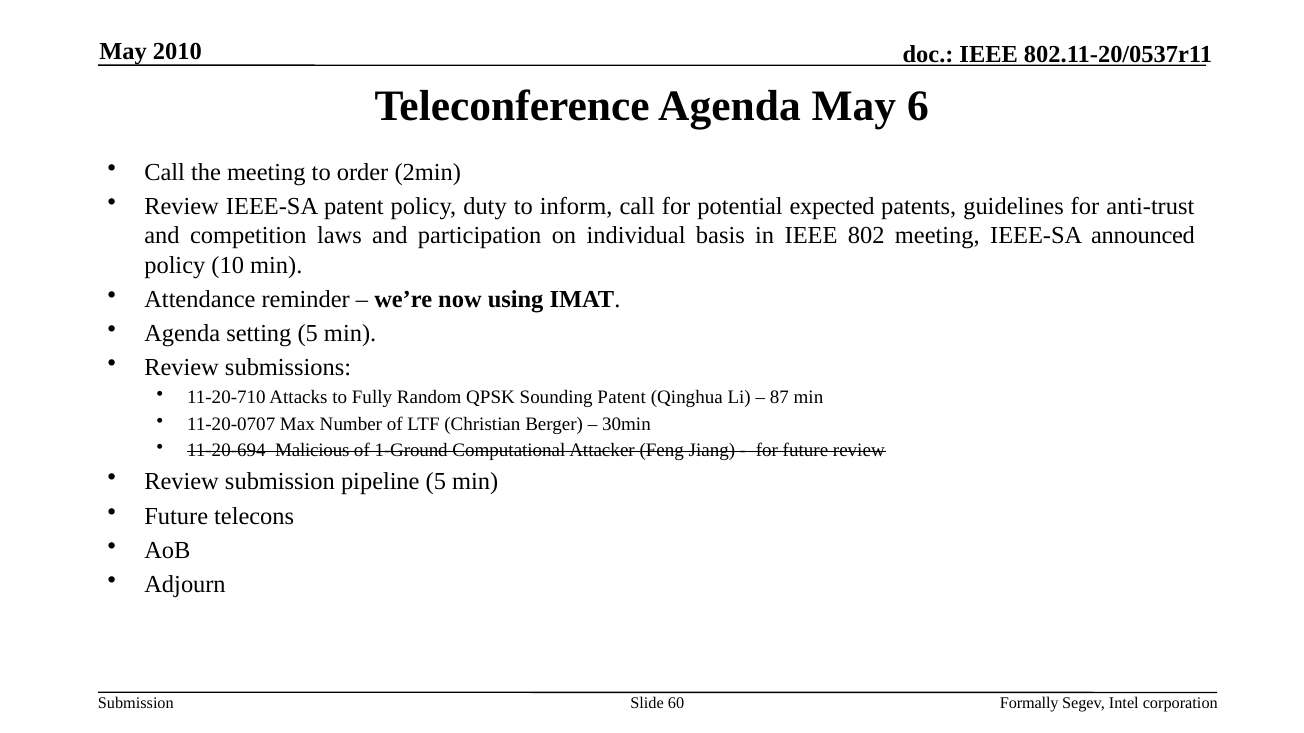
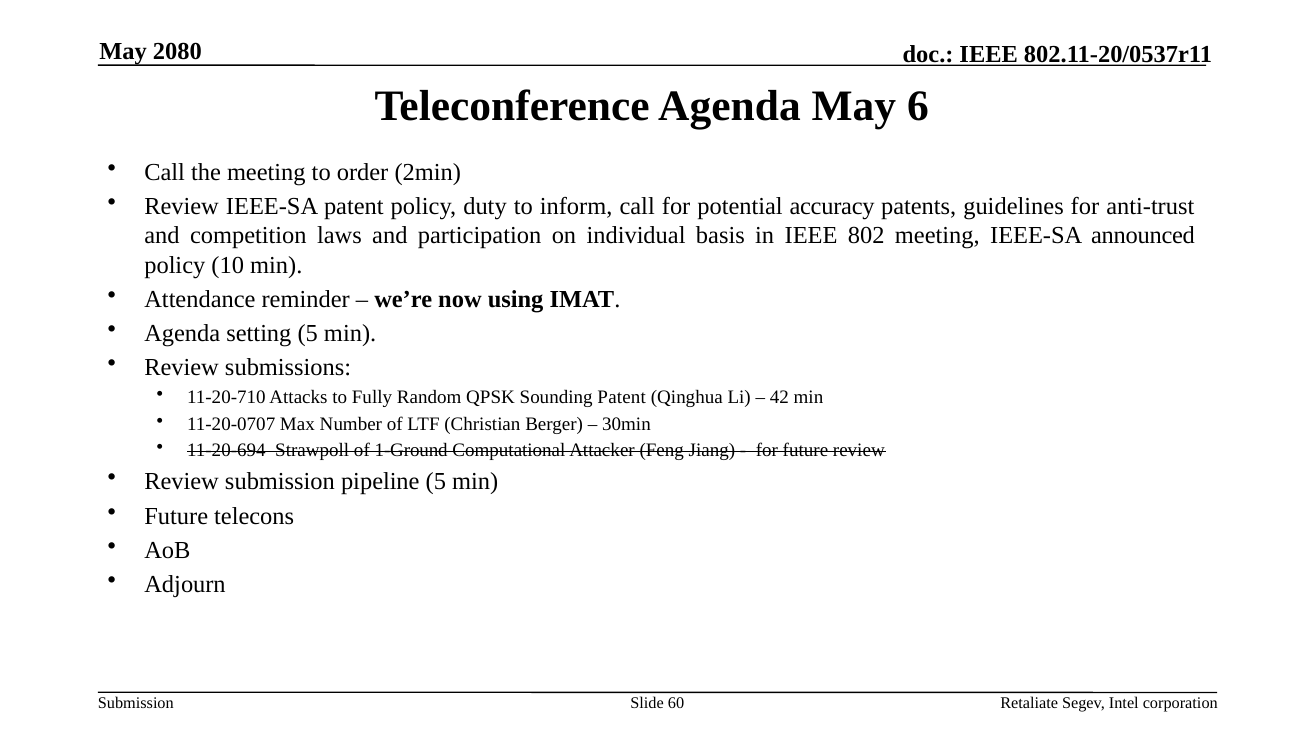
2010: 2010 -> 2080
expected: expected -> accuracy
87: 87 -> 42
Malicious: Malicious -> Strawpoll
Formally: Formally -> Retaliate
